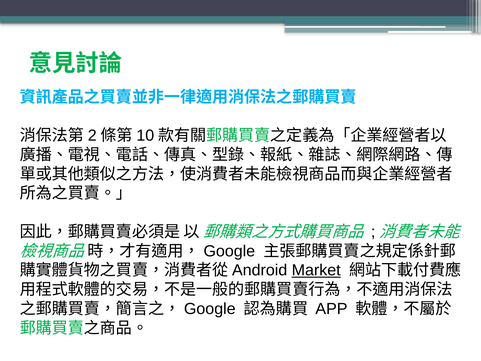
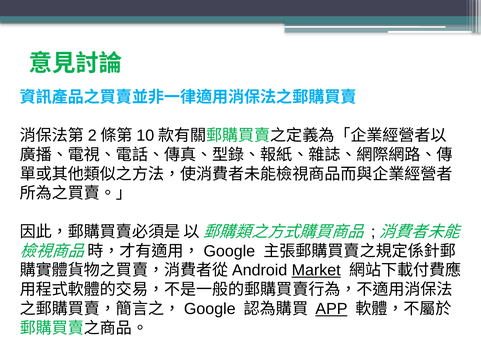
APP underline: none -> present
